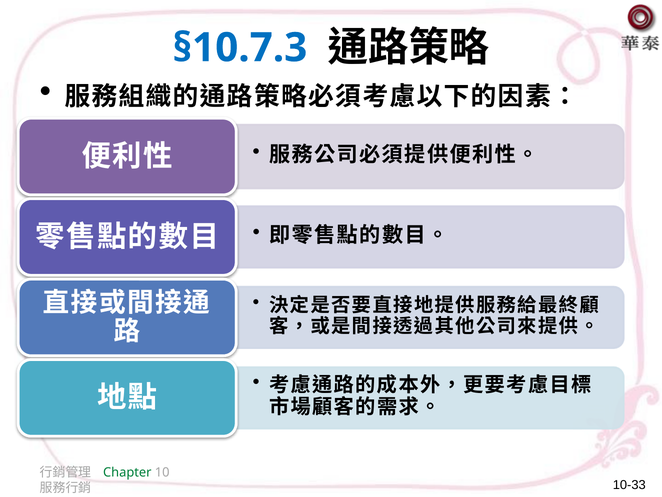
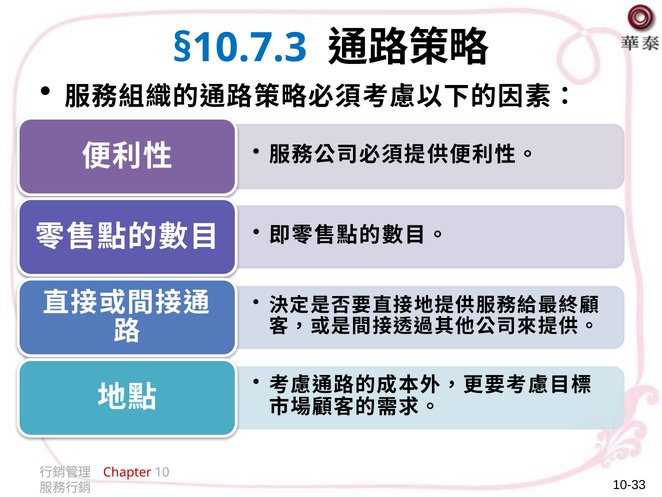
Chapter colour: green -> red
